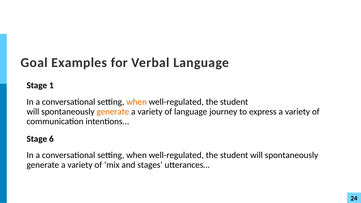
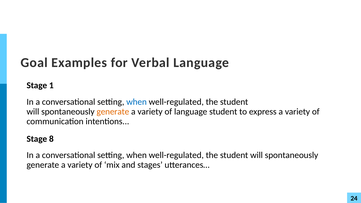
when at (137, 102) colour: orange -> blue
language journey: journey -> student
6: 6 -> 8
